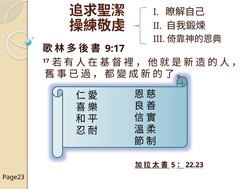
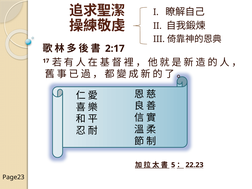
9:17: 9:17 -> 2:17
